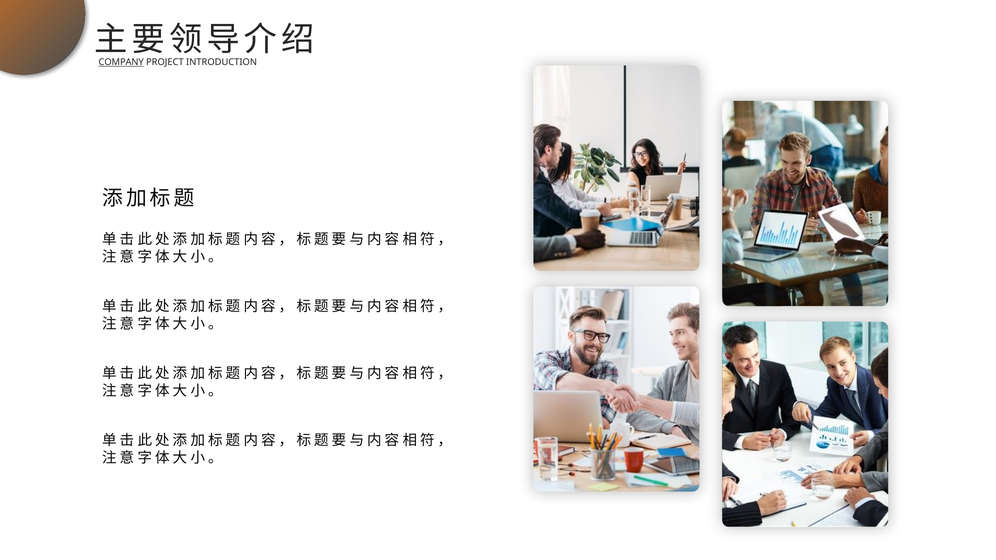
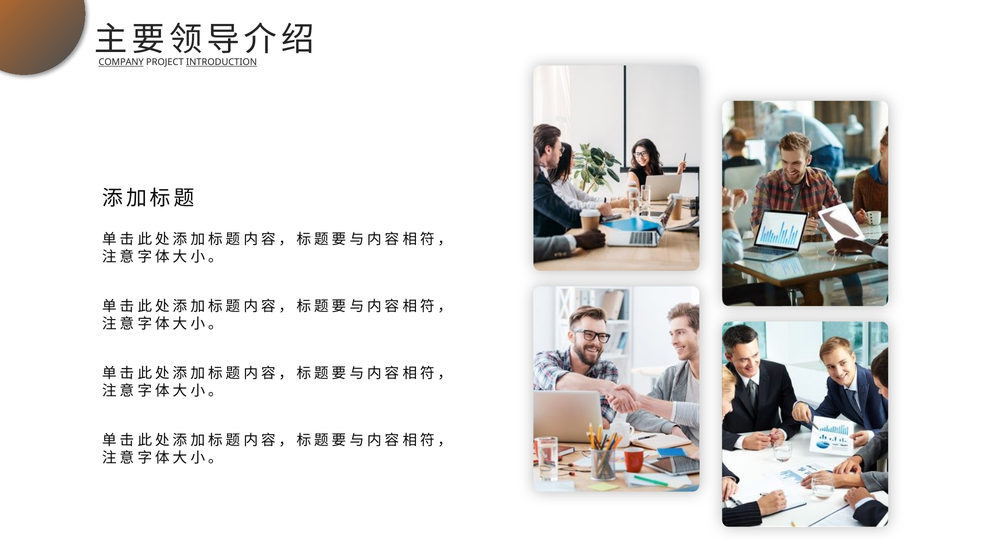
INTRODUCTION underline: none -> present
